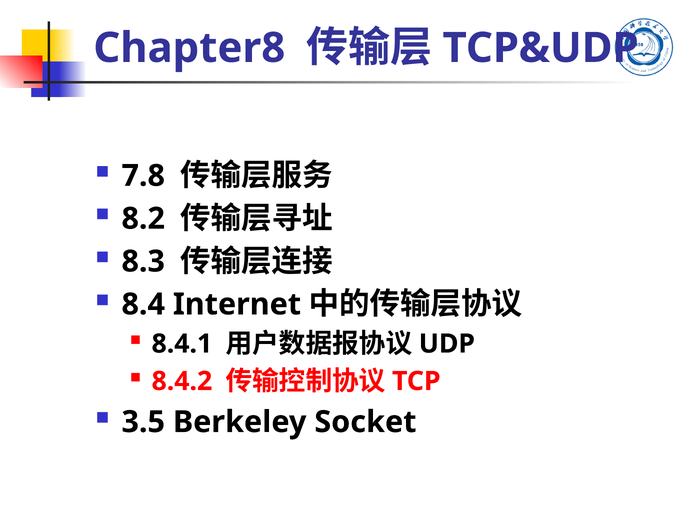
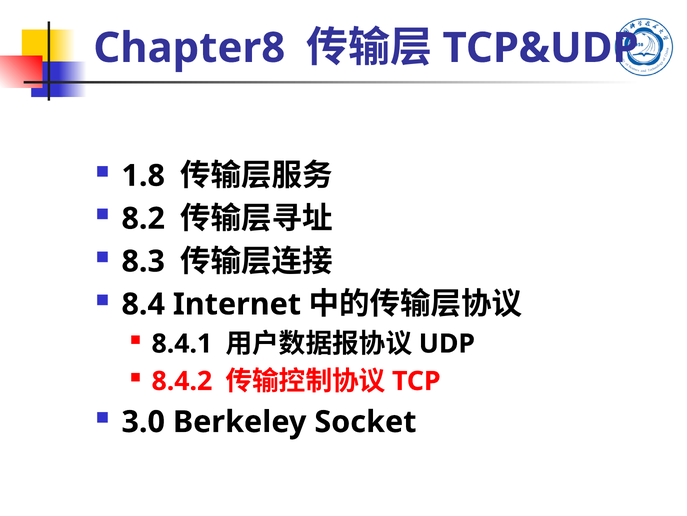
7.8: 7.8 -> 1.8
3.5: 3.5 -> 3.0
